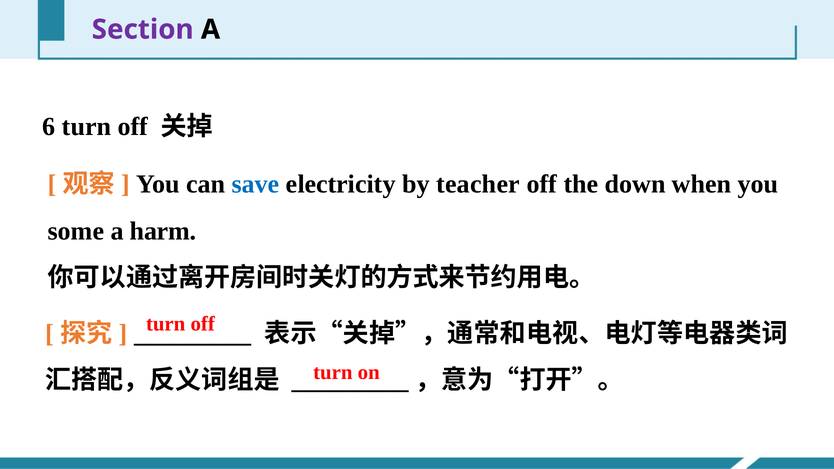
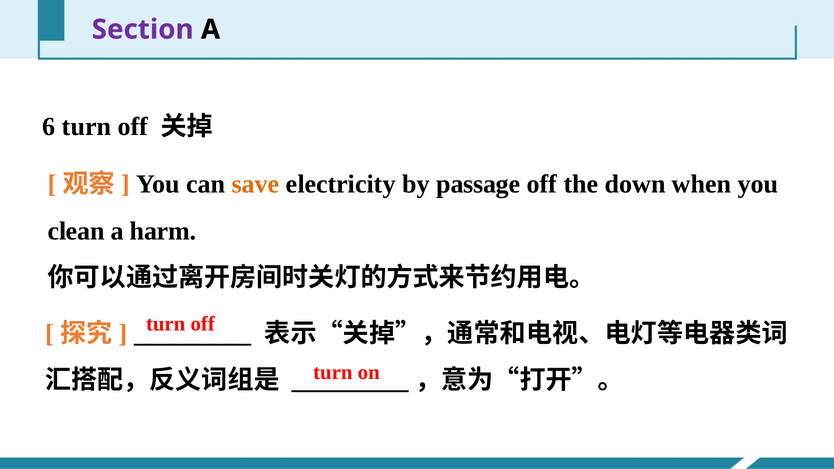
save colour: blue -> orange
teacher: teacher -> passage
some: some -> clean
